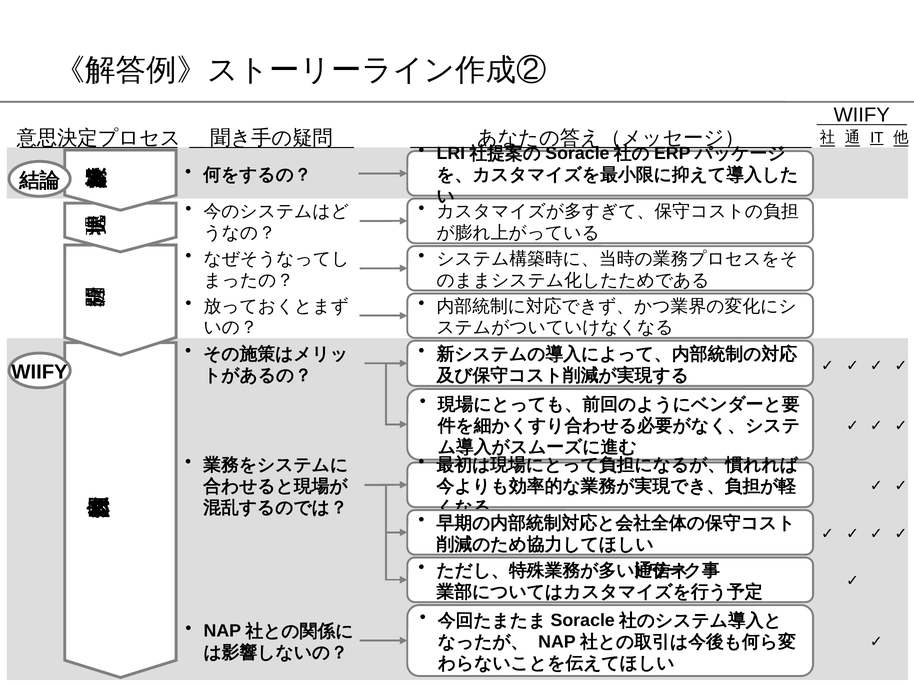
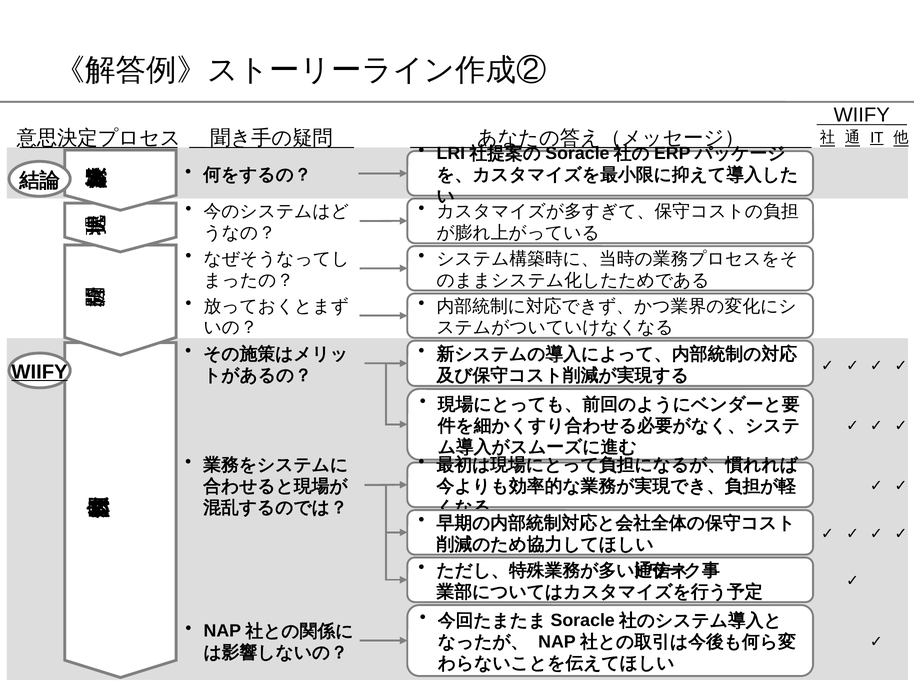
WIIFY at (40, 372) underline: none -> present
